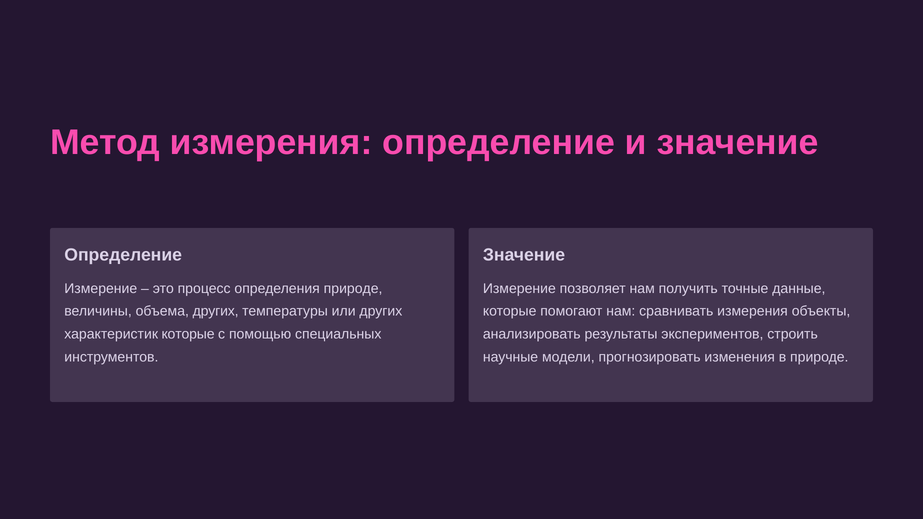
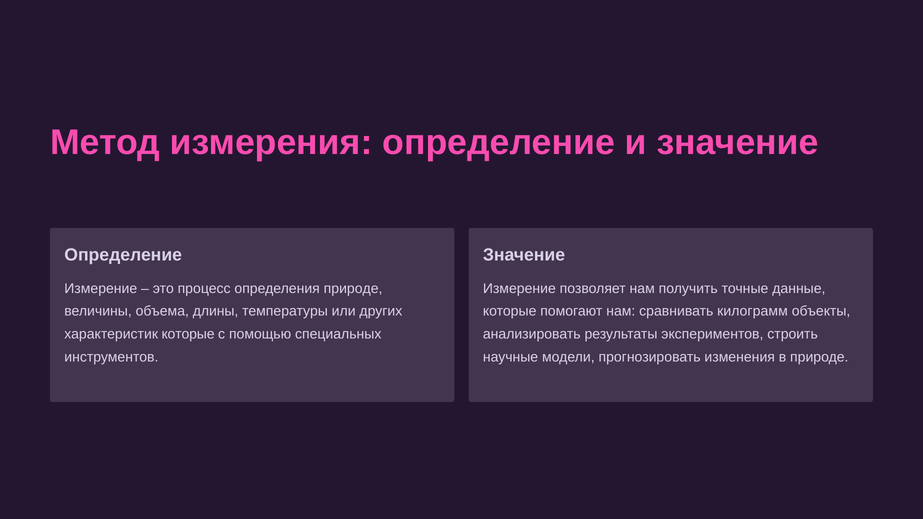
объема других: других -> длины
сравнивать измерения: измерения -> килограмм
